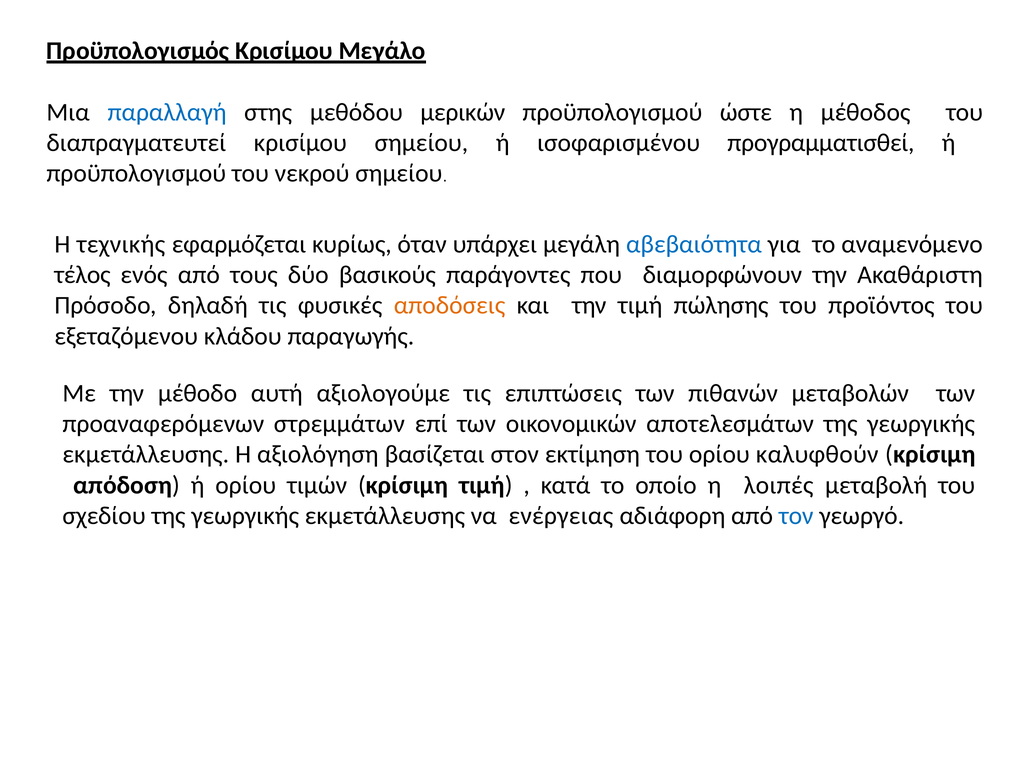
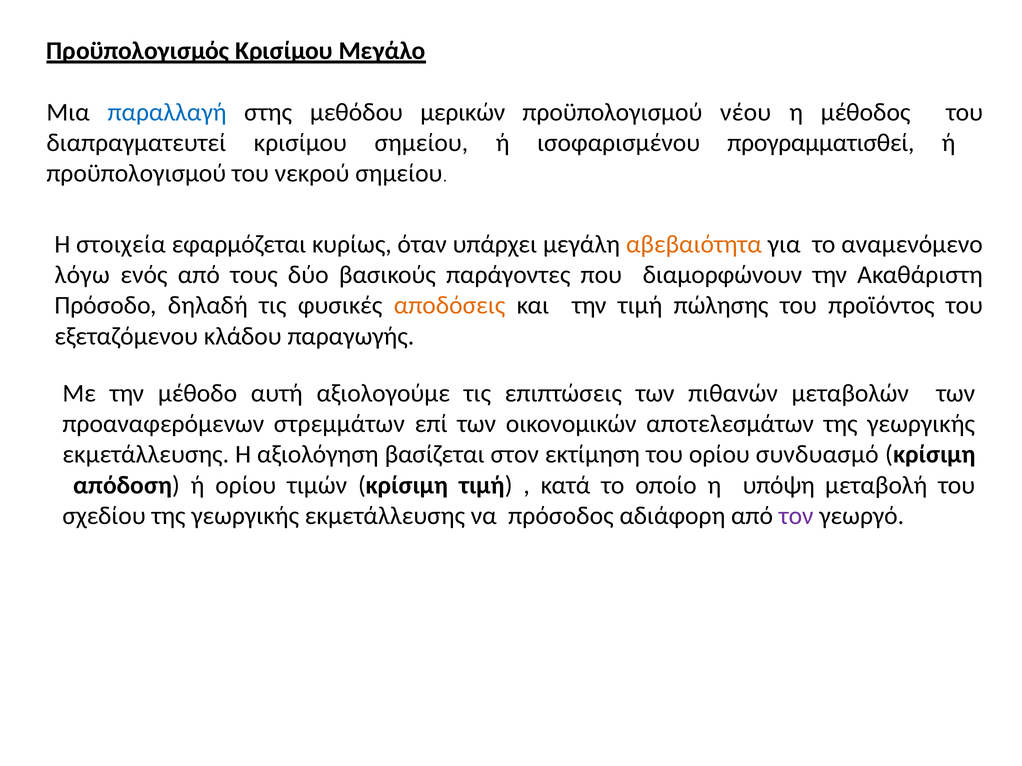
ώστε: ώστε -> νέου
τεχνικής: τεχνικής -> στοιχεία
αβεβαιότητα colour: blue -> orange
τέλος: τέλος -> λόγω
καλυφθούν: καλυφθούν -> συνδυασμό
λοιπές: λοιπές -> υπόψη
ενέργειας: ενέργειας -> πρόσοδος
τον colour: blue -> purple
